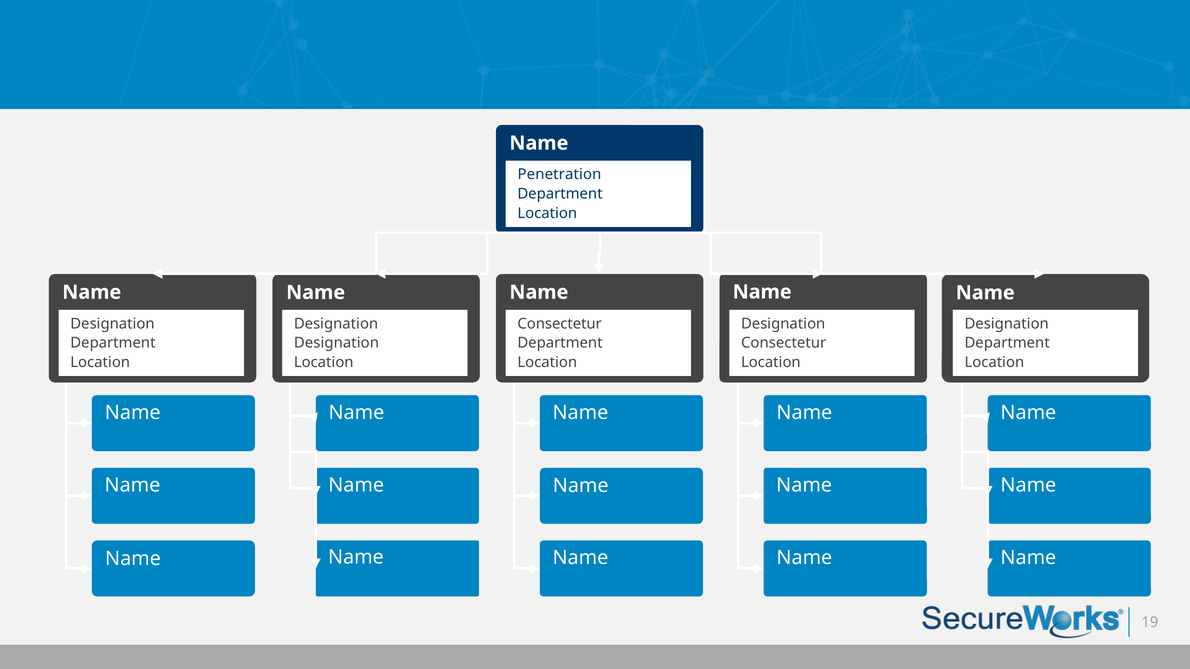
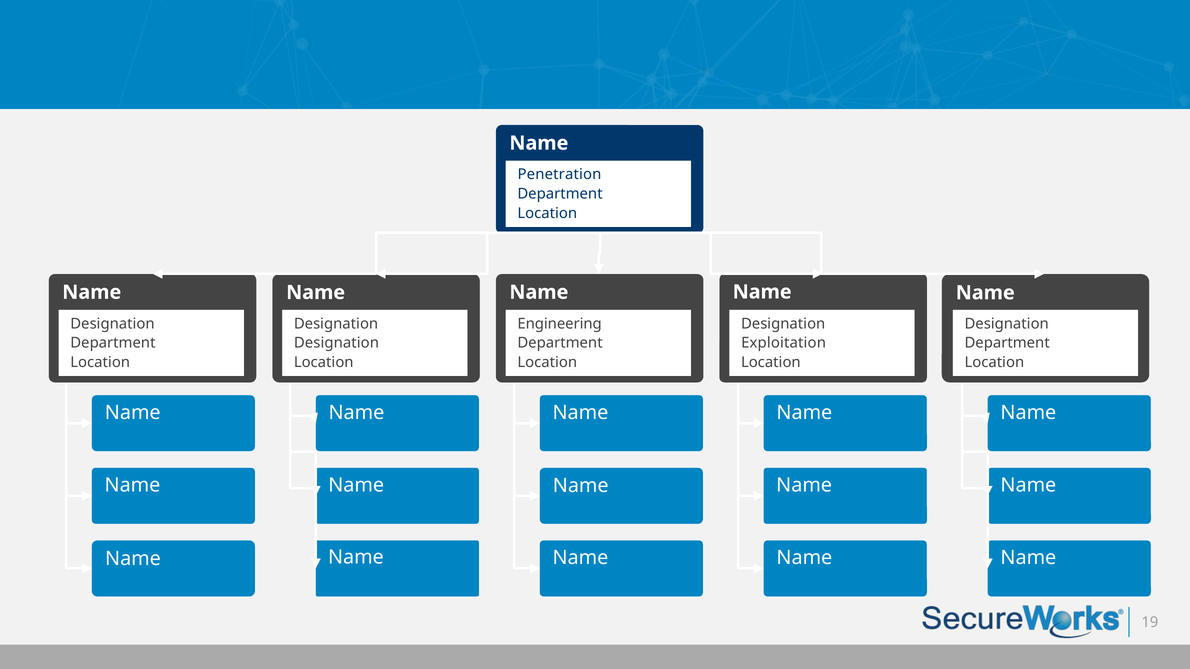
Consectetur at (560, 324): Consectetur -> Engineering
Consectetur at (784, 343): Consectetur -> Exploitation
